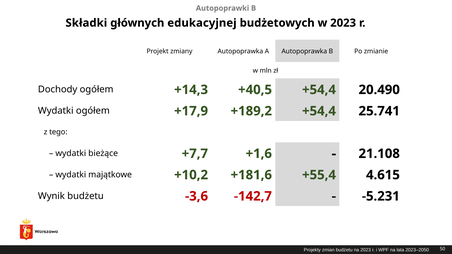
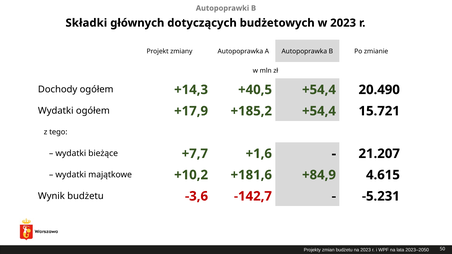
edukacyjnej: edukacyjnej -> dotyczących
+189,2: +189,2 -> +185,2
25.741: 25.741 -> 15.721
21.108: 21.108 -> 21.207
+55,4: +55,4 -> +84,9
